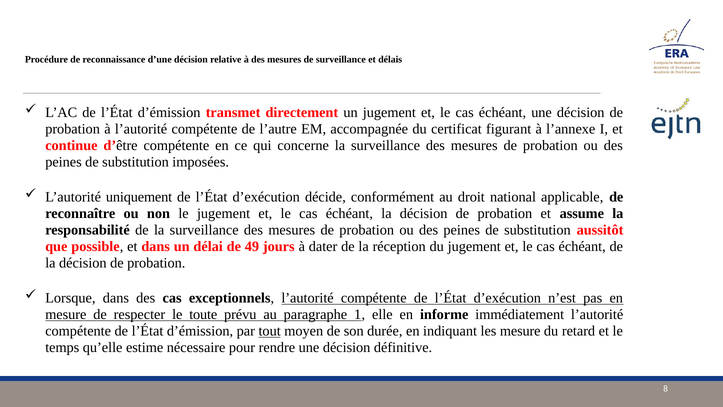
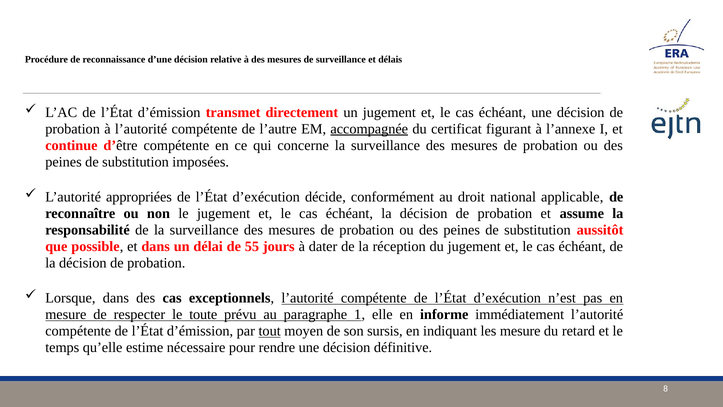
accompagnée underline: none -> present
uniquement: uniquement -> appropriées
49: 49 -> 55
durée: durée -> sursis
